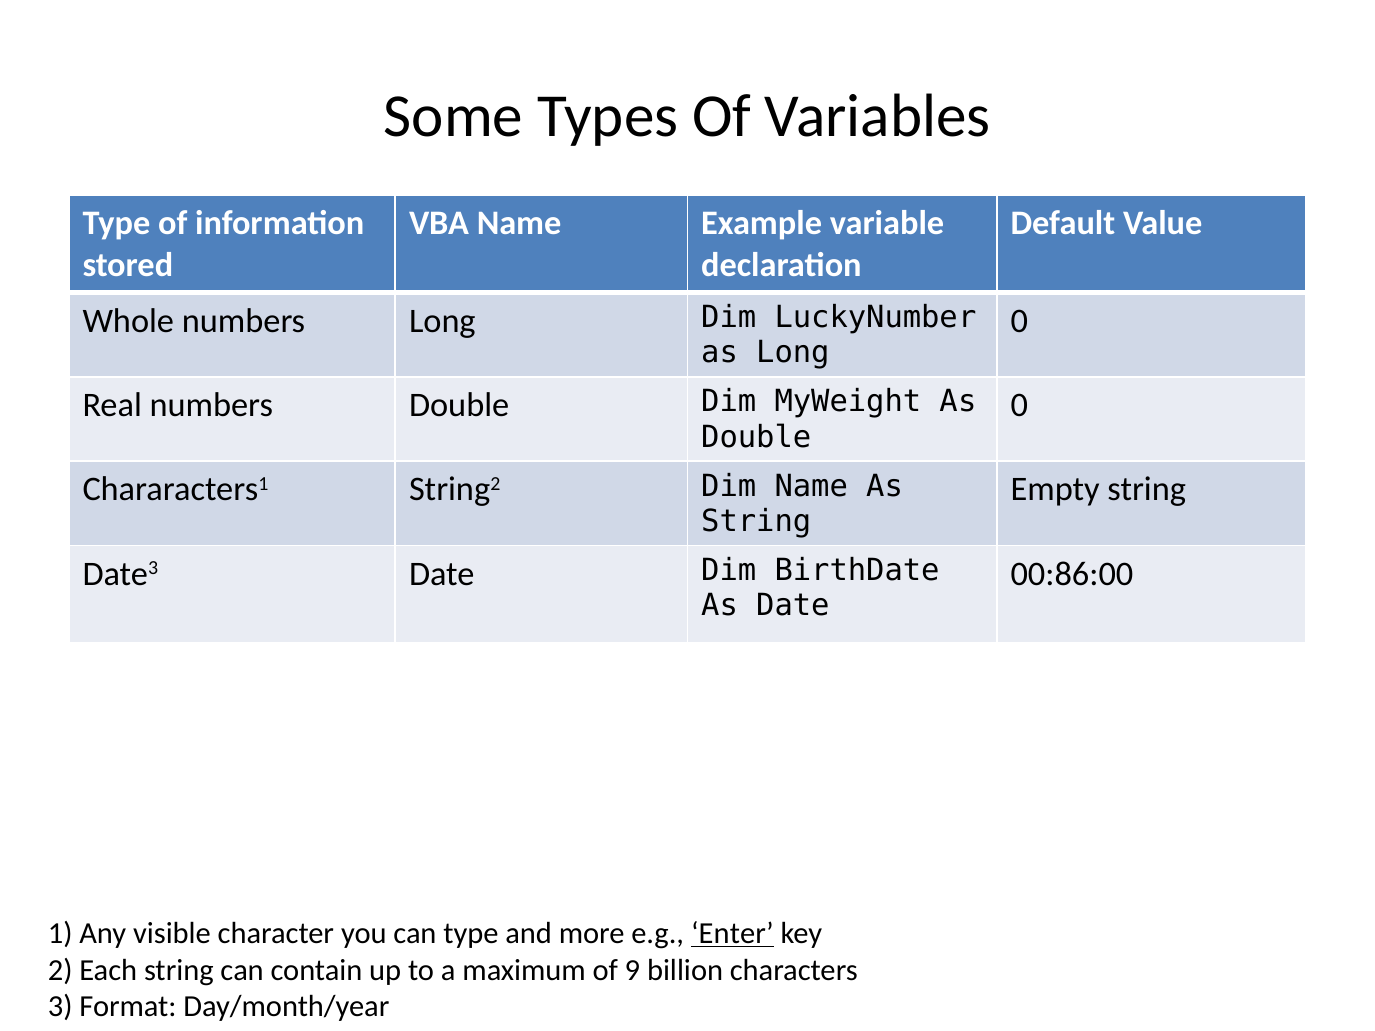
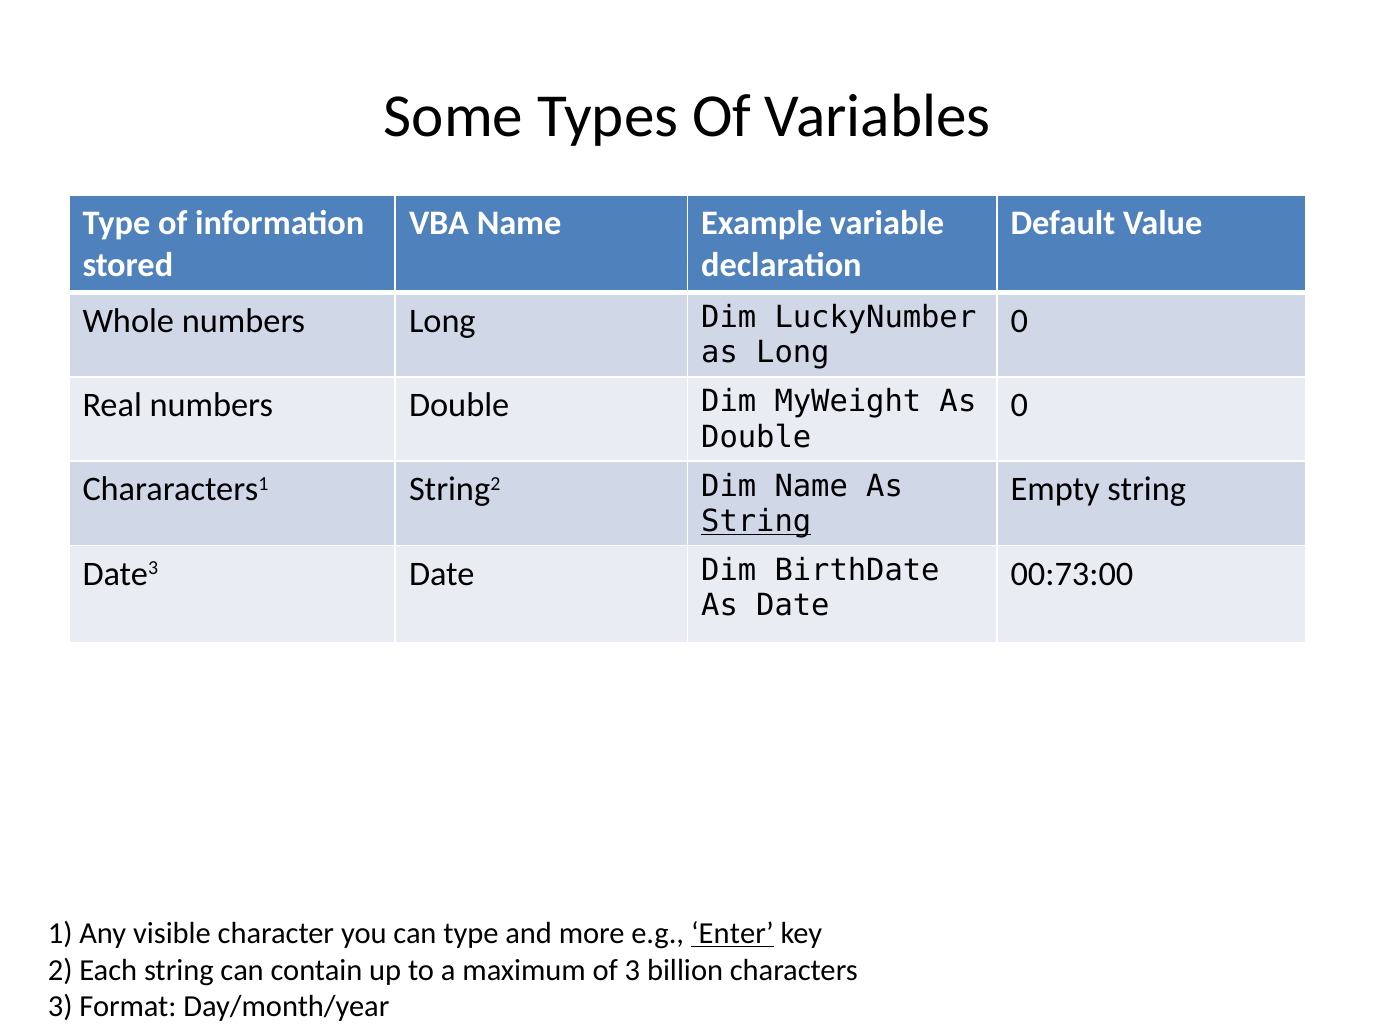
String at (756, 522) underline: none -> present
00:86:00: 00:86:00 -> 00:73:00
of 9: 9 -> 3
